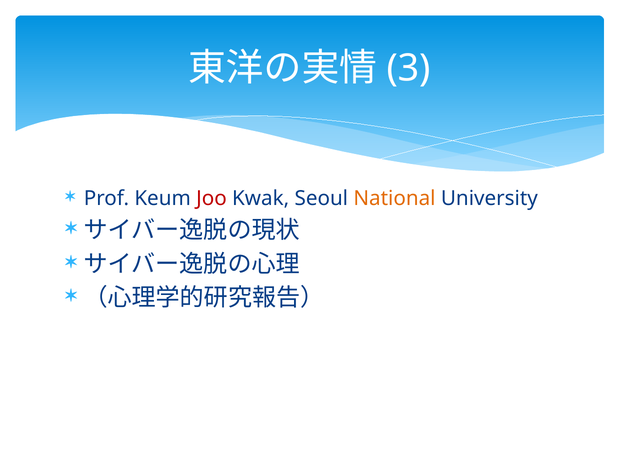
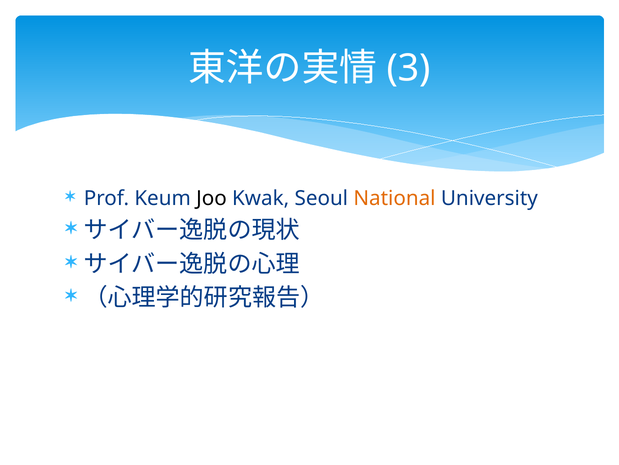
Joo colour: red -> black
